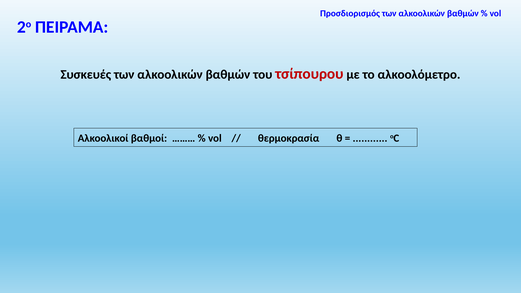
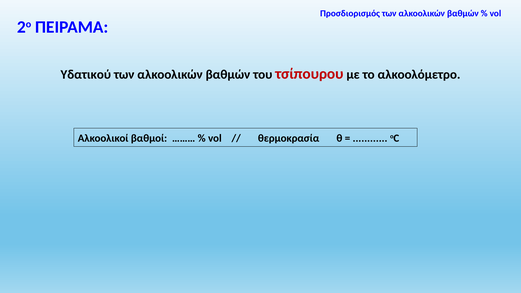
Συσκευές: Συσκευές -> Υδατικού
